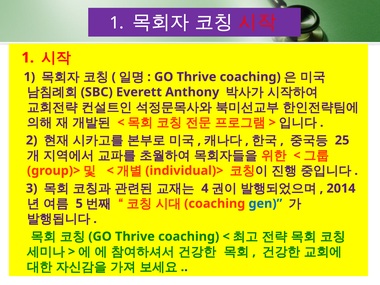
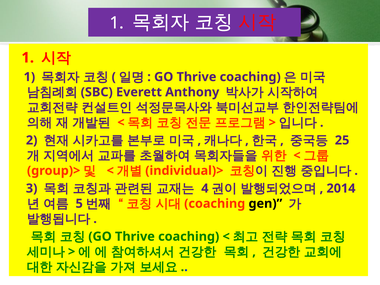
gen colour: blue -> black
